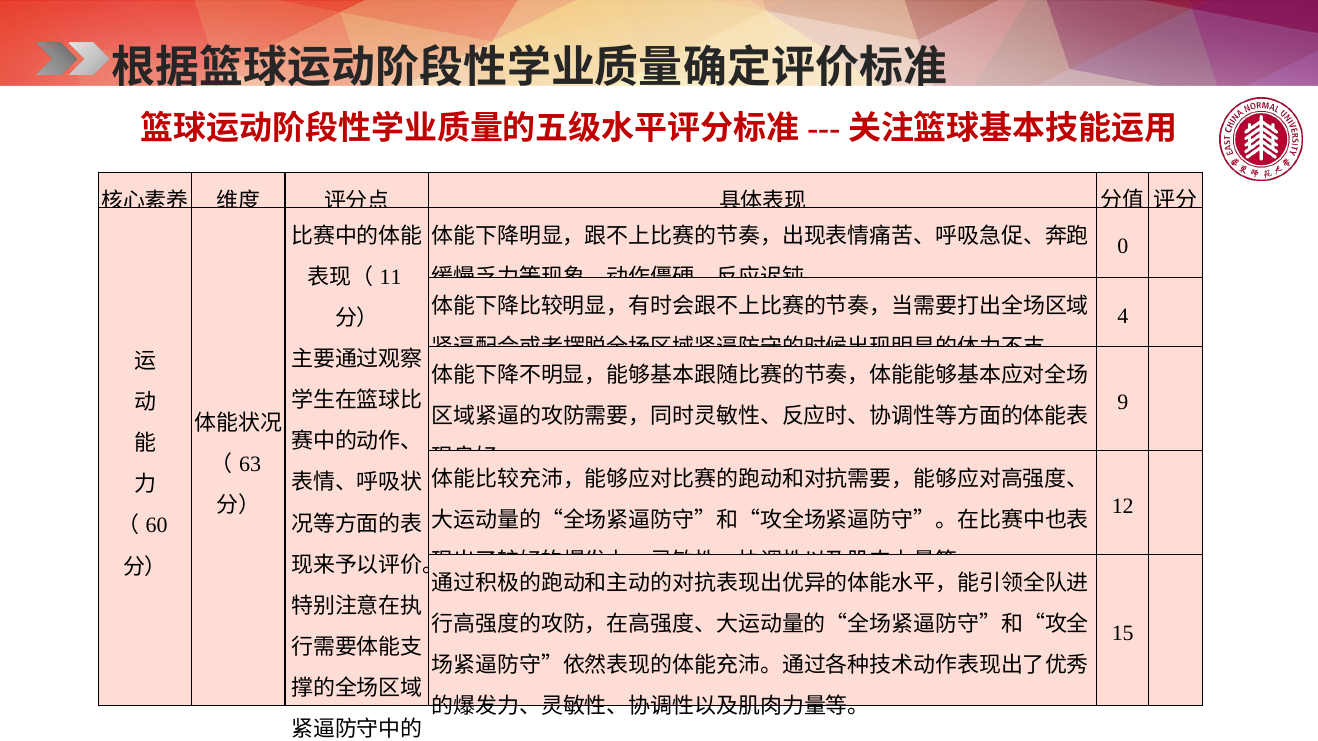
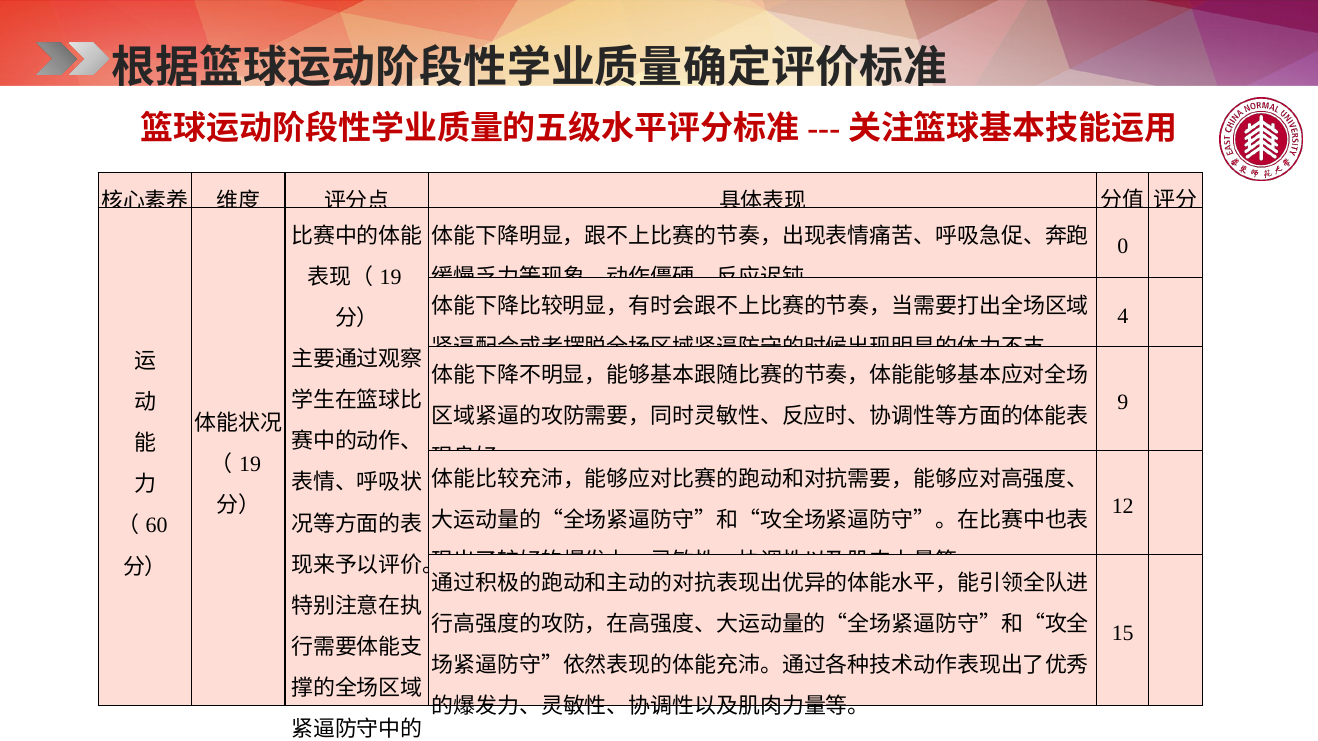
11 at (391, 278): 11 -> 19
63 at (250, 464): 63 -> 19
